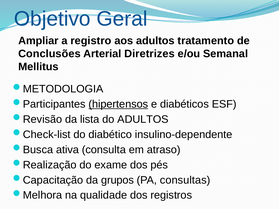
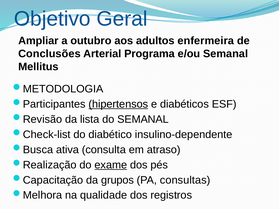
registro: registro -> outubro
tratamento: tratamento -> enfermeira
Diretrizes: Diretrizes -> Programa
do ADULTOS: ADULTOS -> SEMANAL
exame underline: none -> present
